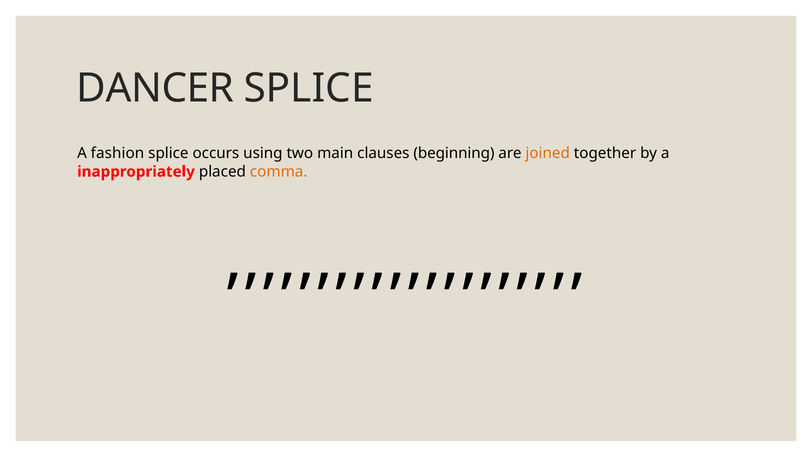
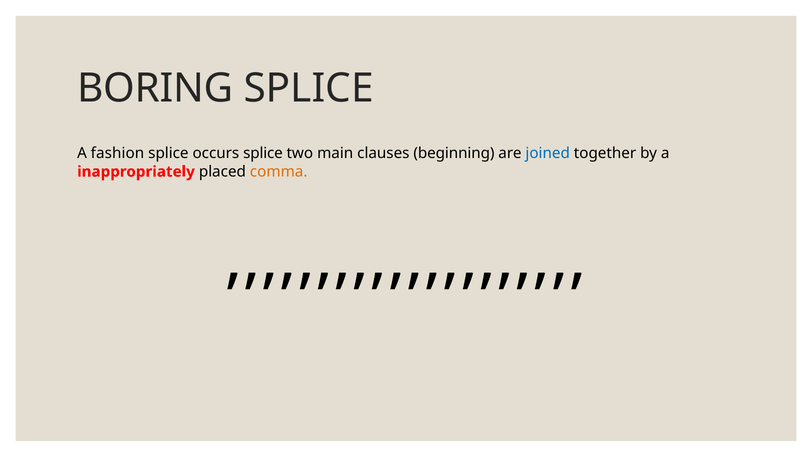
DANCER: DANCER -> BORING
occurs using: using -> splice
joined colour: orange -> blue
